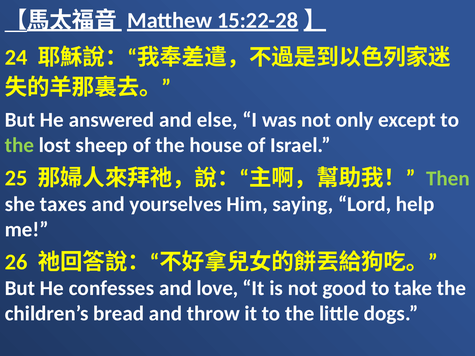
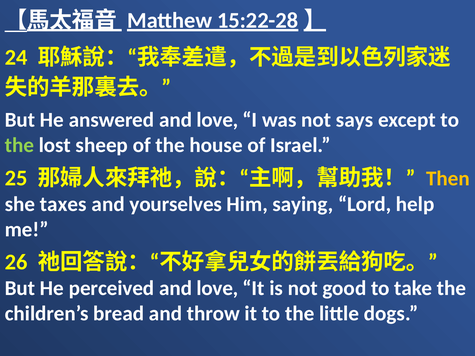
answered and else: else -> love
only: only -> says
Then colour: light green -> yellow
confesses: confesses -> perceived
